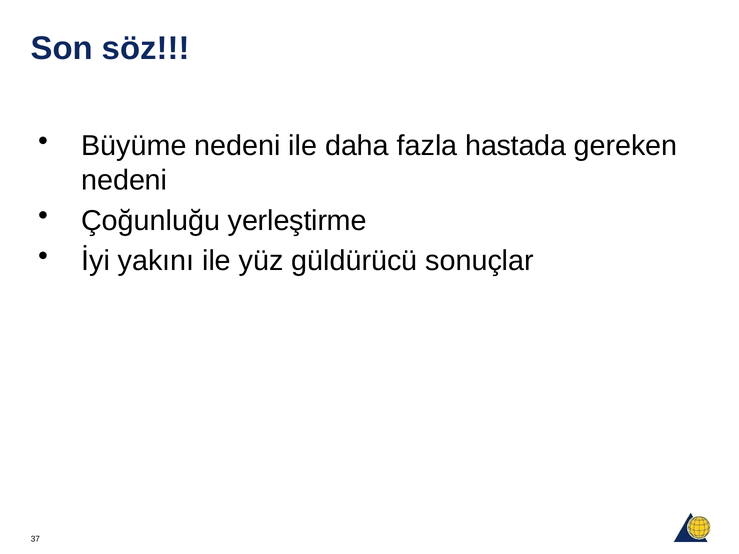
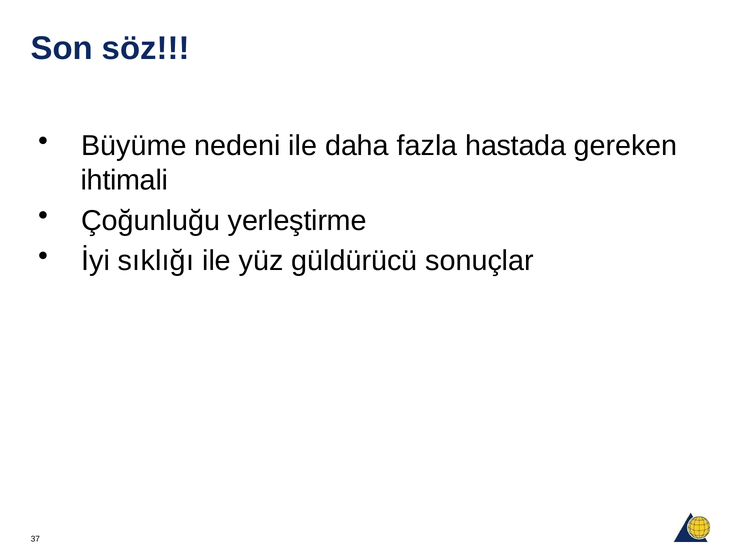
nedeni at (124, 180): nedeni -> ihtimali
yakını: yakını -> sıklığı
